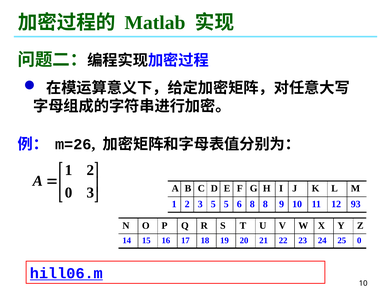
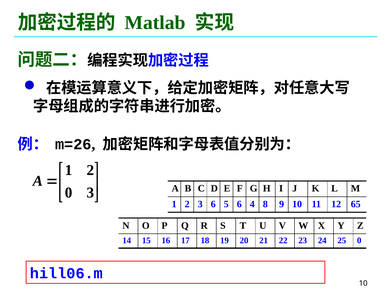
3 5: 5 -> 6
6 8: 8 -> 4
93: 93 -> 65
hill06.m underline: present -> none
